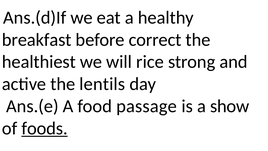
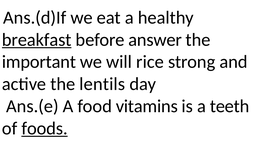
breakfast underline: none -> present
correct: correct -> answer
healthiest: healthiest -> important
passage: passage -> vitamins
show: show -> teeth
